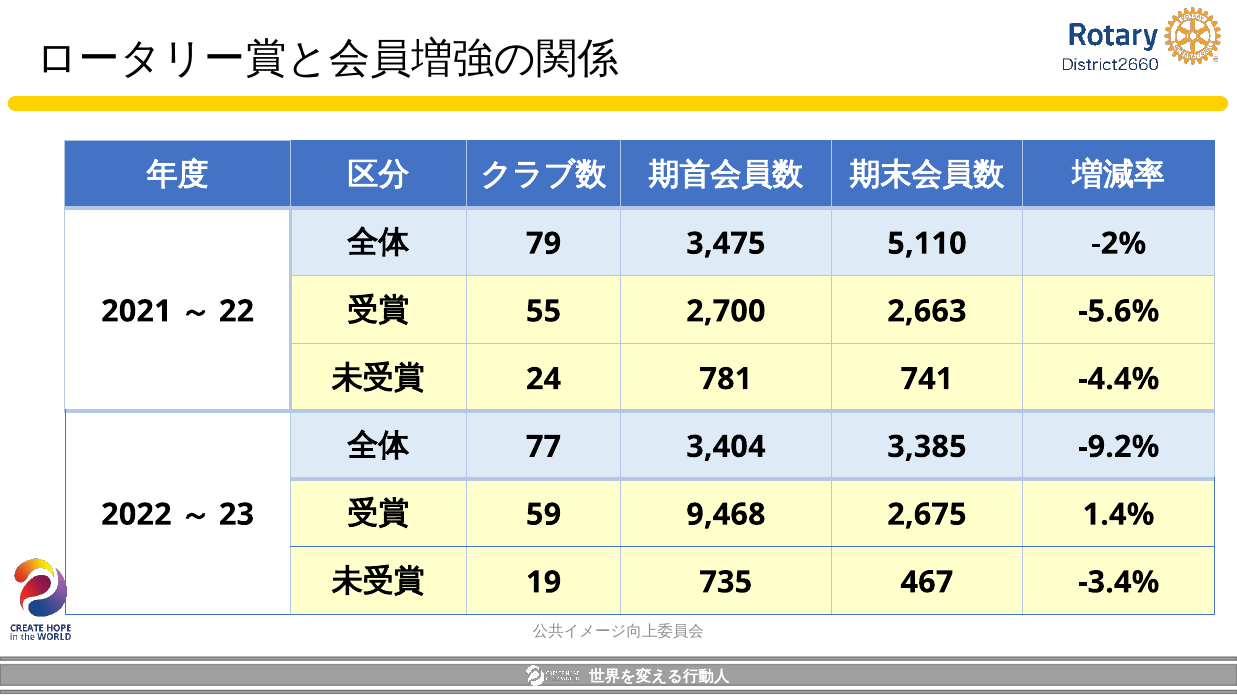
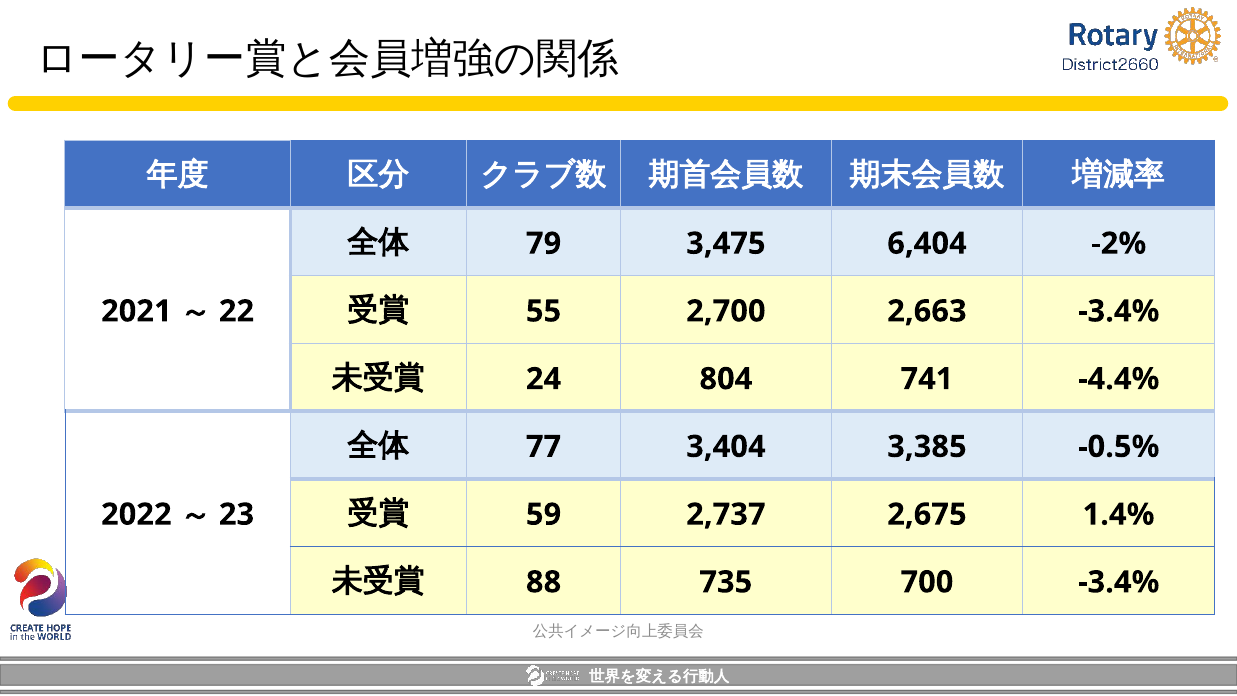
5,110: 5,110 -> 6,404
2,663 -5.6%: -5.6% -> -3.4%
781: 781 -> 804
-9.2%: -9.2% -> -0.5%
9,468: 9,468 -> 2,737
19: 19 -> 88
467: 467 -> 700
